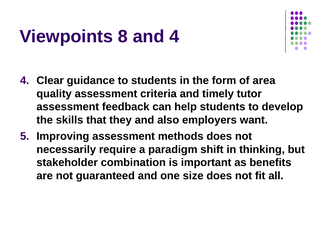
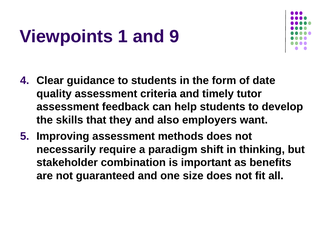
8: 8 -> 1
and 4: 4 -> 9
area: area -> date
